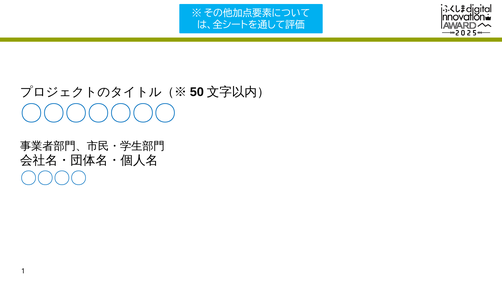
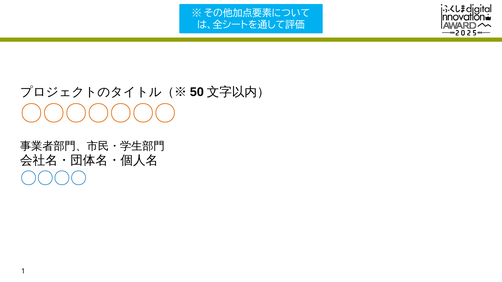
〇〇〇〇〇〇〇 colour: blue -> orange
